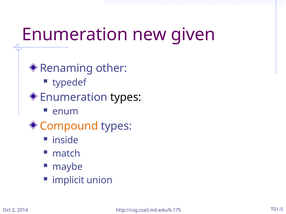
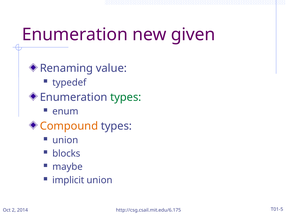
other: other -> value
types at (126, 97) colour: black -> green
inside at (65, 141): inside -> union
match: match -> blocks
